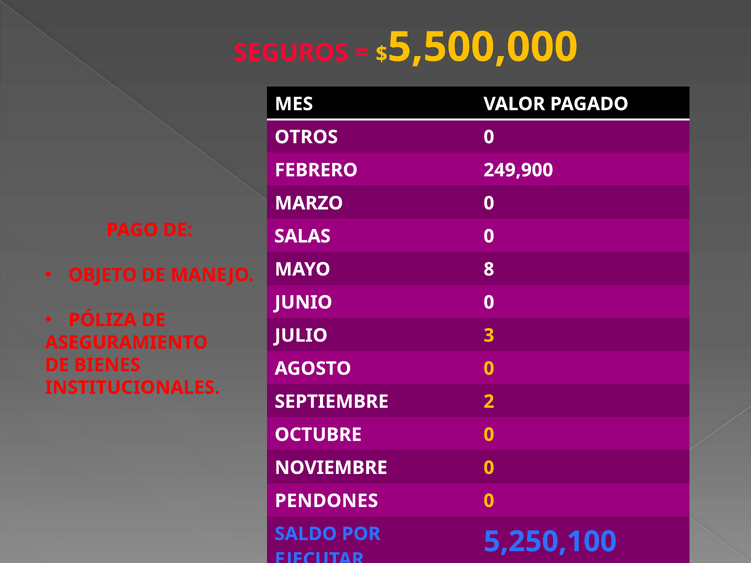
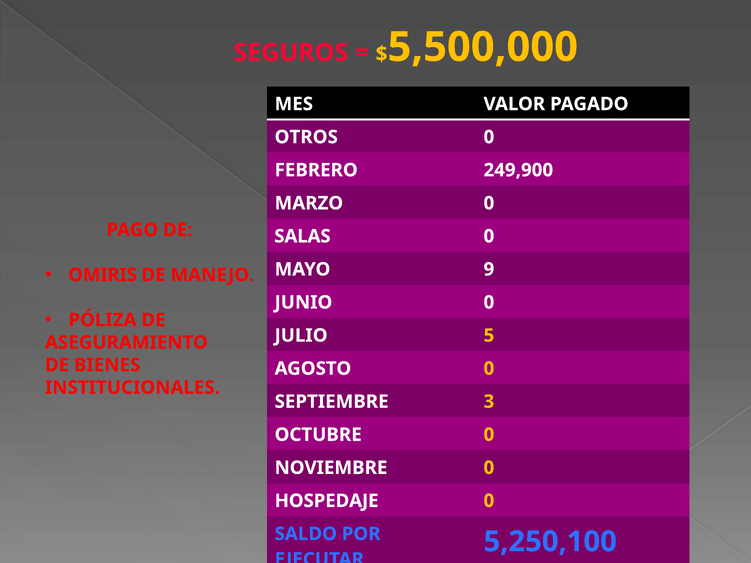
OBJETO: OBJETO -> OMIRIS
8: 8 -> 9
3: 3 -> 5
2: 2 -> 3
PENDONES: PENDONES -> HOSPEDAJE
